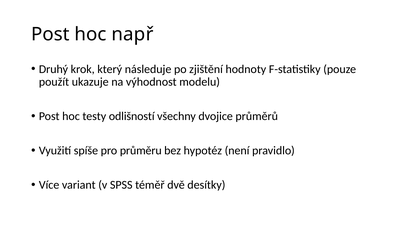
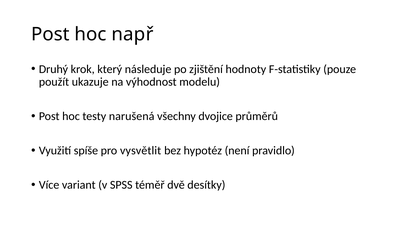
odlišností: odlišností -> narušená
průměru: průměru -> vysvětlit
